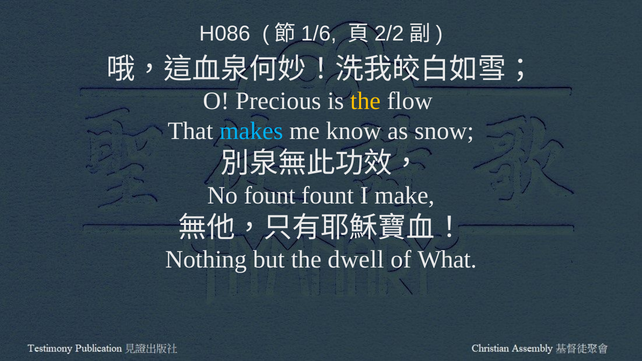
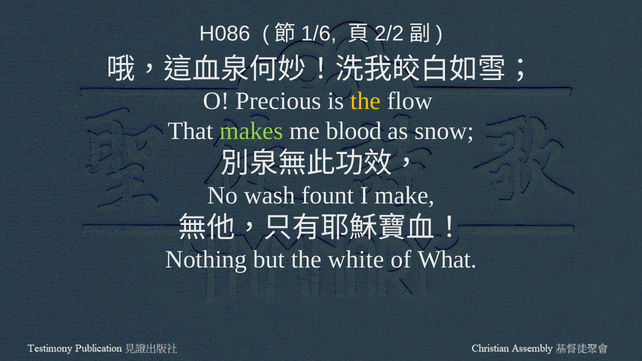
makes colour: light blue -> light green
know: know -> blood
No fount: fount -> wash
dwell: dwell -> white
